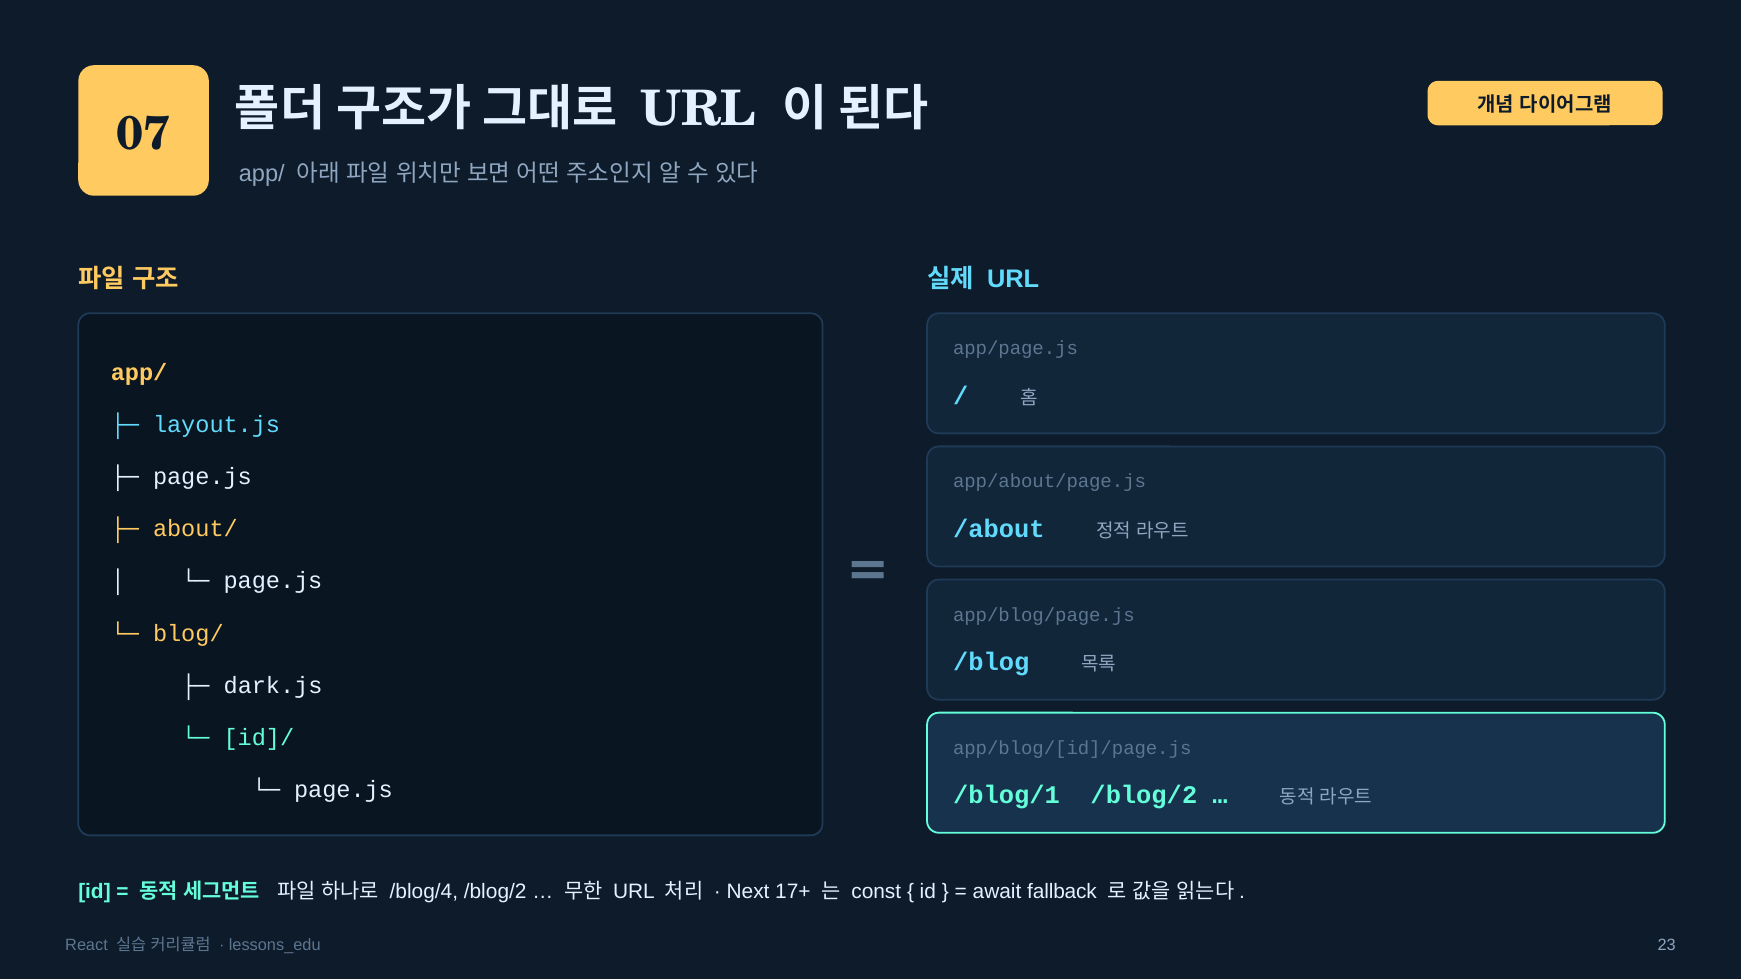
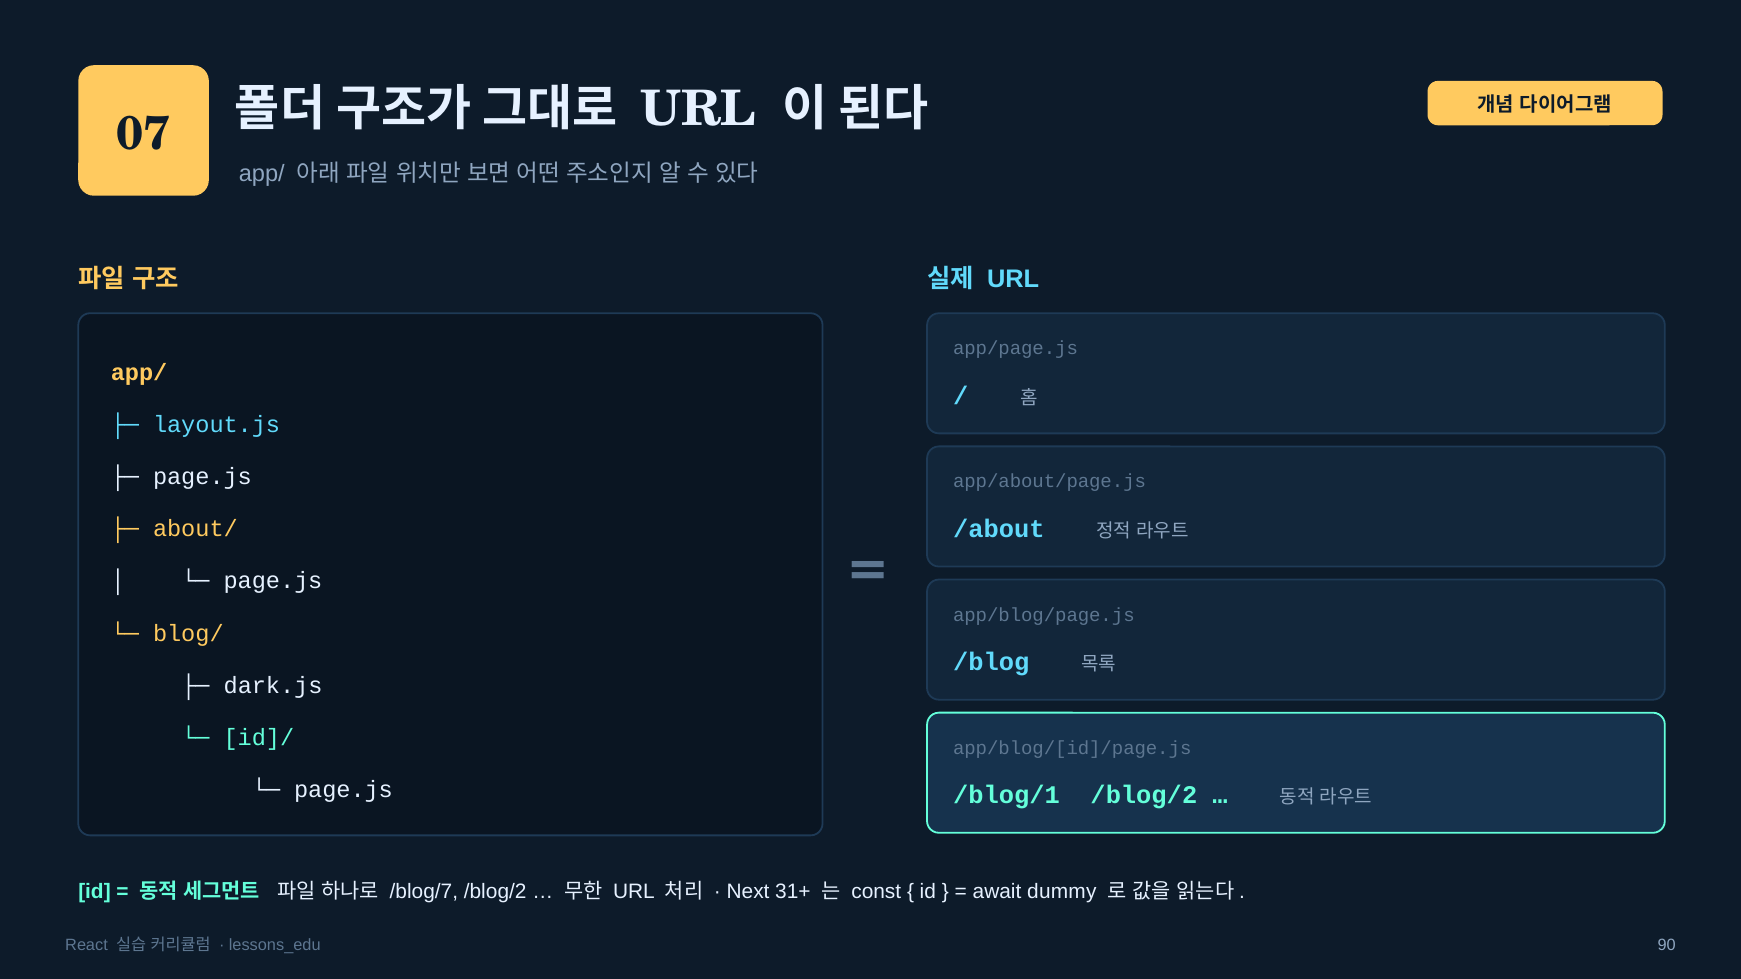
/blog/4: /blog/4 -> /blog/7
17+: 17+ -> 31+
fallback: fallback -> dummy
23: 23 -> 90
